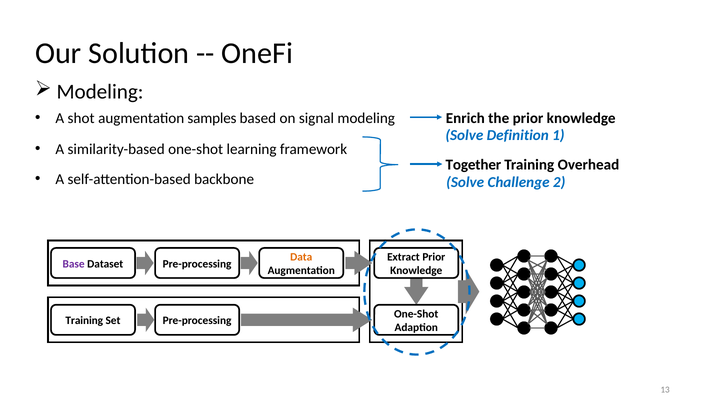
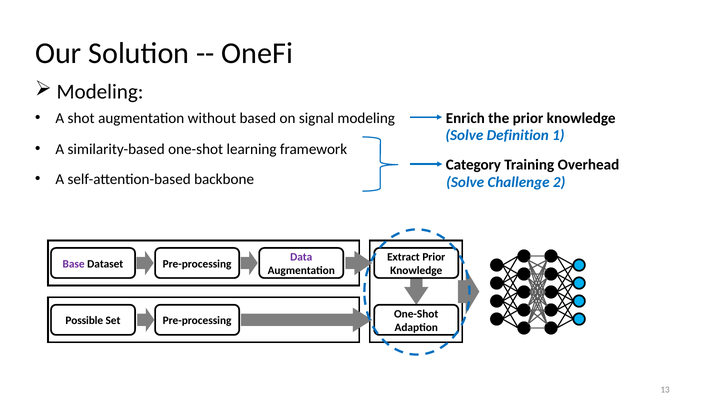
samples: samples -> without
Together: Together -> Category
Data colour: orange -> purple
Training at (84, 320): Training -> Possible
